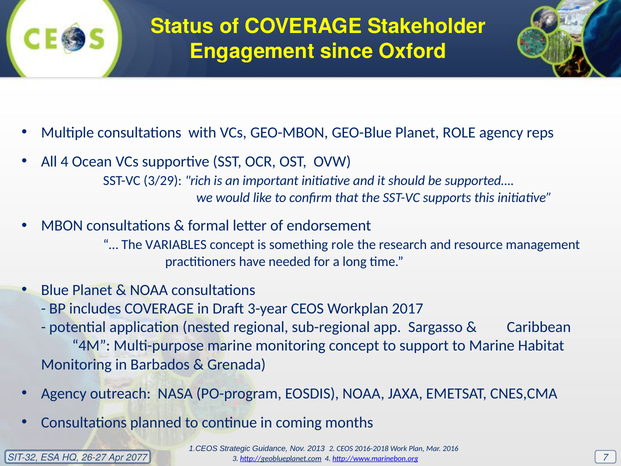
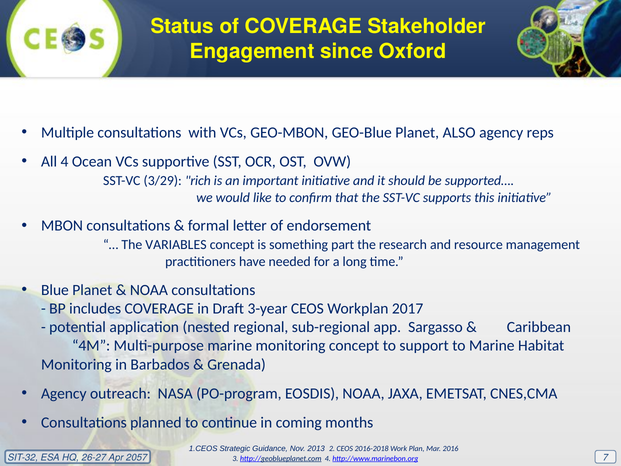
Planet ROLE: ROLE -> ALSO
something role: role -> part
2077: 2077 -> 2057
